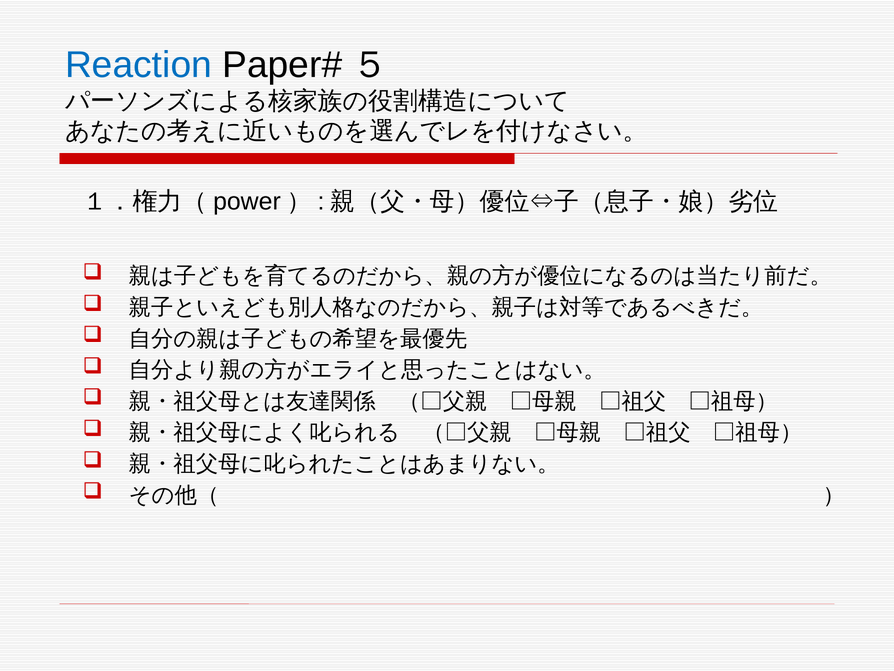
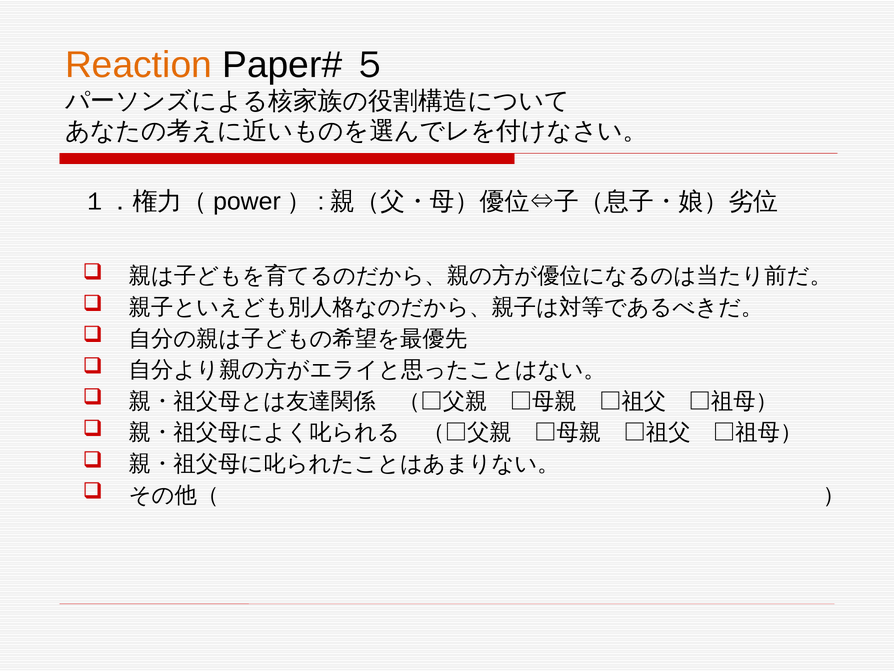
Reaction colour: blue -> orange
